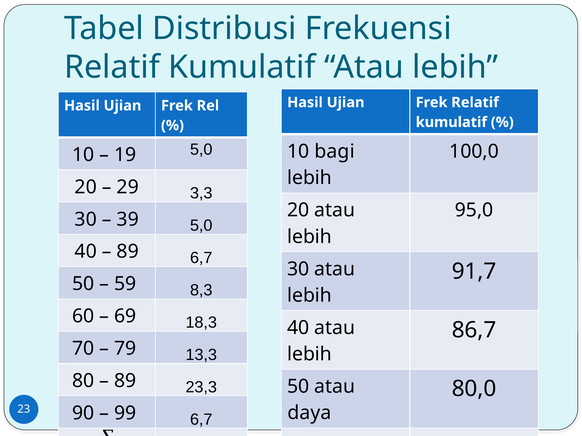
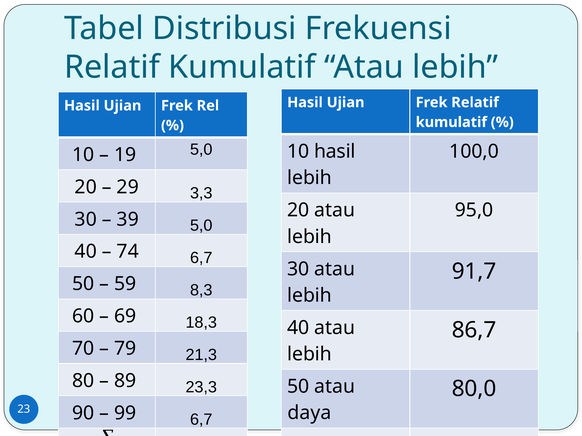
10 bagi: bagi -> hasil
89 at (128, 252): 89 -> 74
13,3: 13,3 -> 21,3
